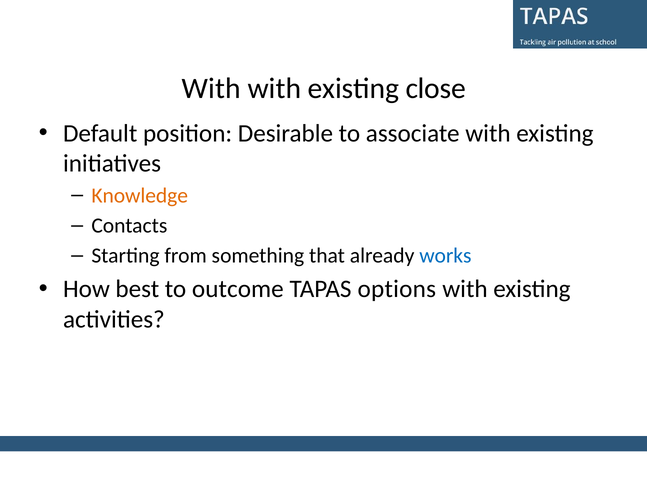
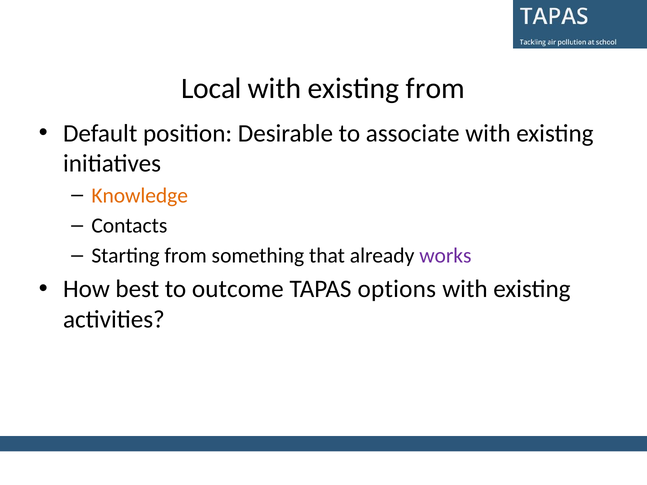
With at (211, 88): With -> Local
existing close: close -> from
works colour: blue -> purple
